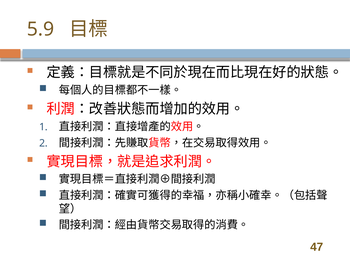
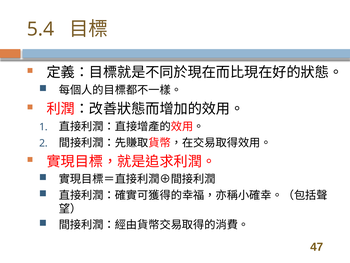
5.9: 5.9 -> 5.4
